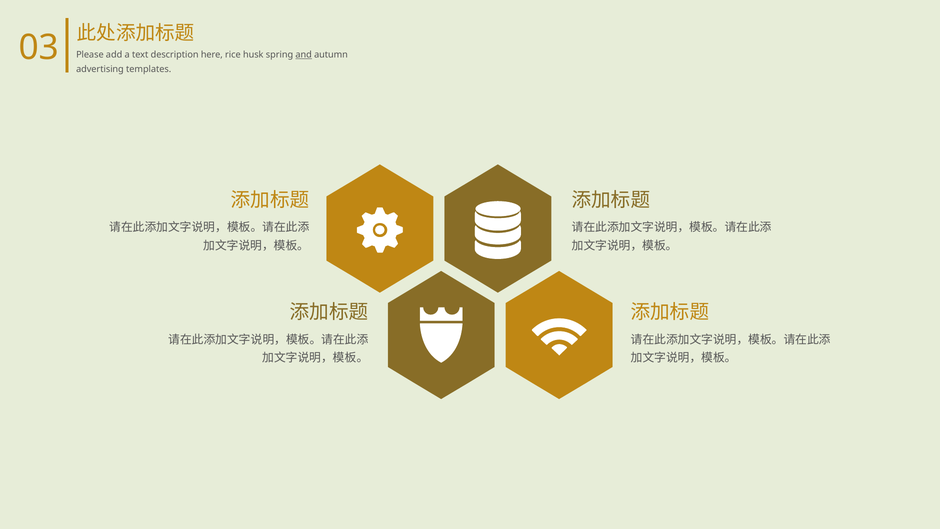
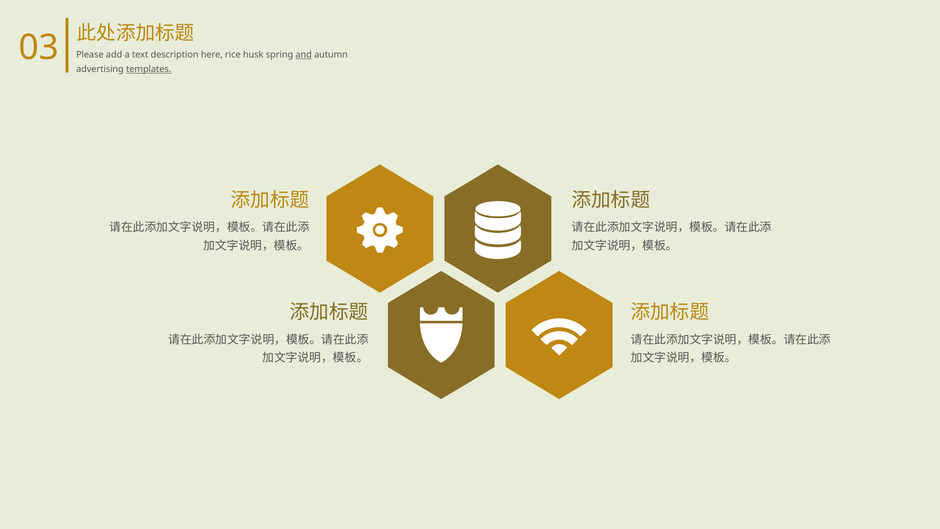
templates underline: none -> present
